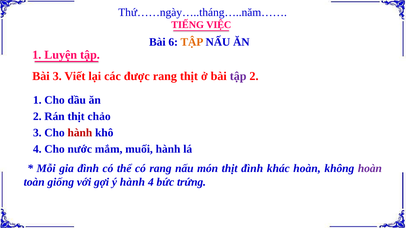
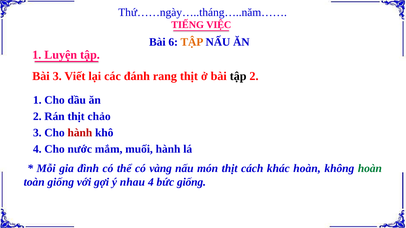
được: được -> đánh
tập at (238, 76) colour: purple -> black
có rang: rang -> vàng
thịt đình: đình -> cách
hoàn at (370, 168) colour: purple -> green
ý hành: hành -> nhau
bức trứng: trứng -> giống
